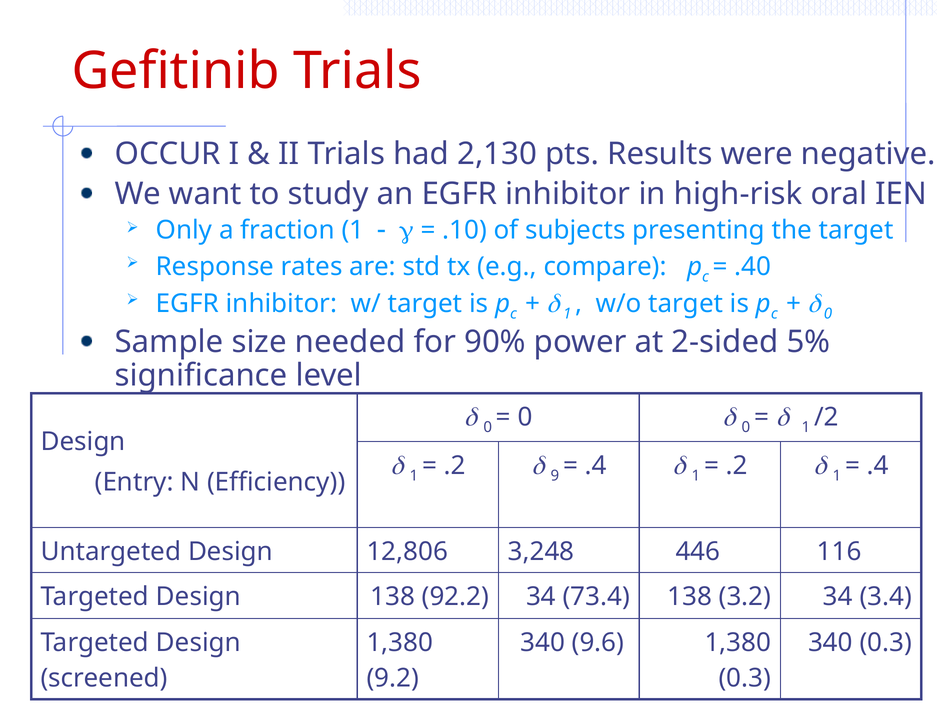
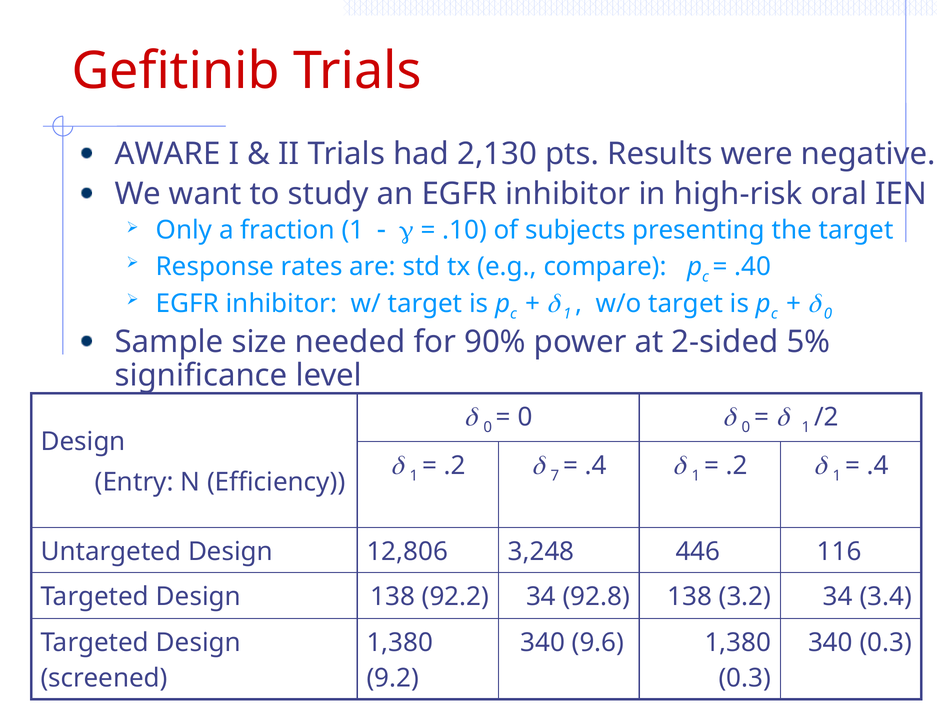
OCCUR: OCCUR -> AWARE
9: 9 -> 7
73.4: 73.4 -> 92.8
